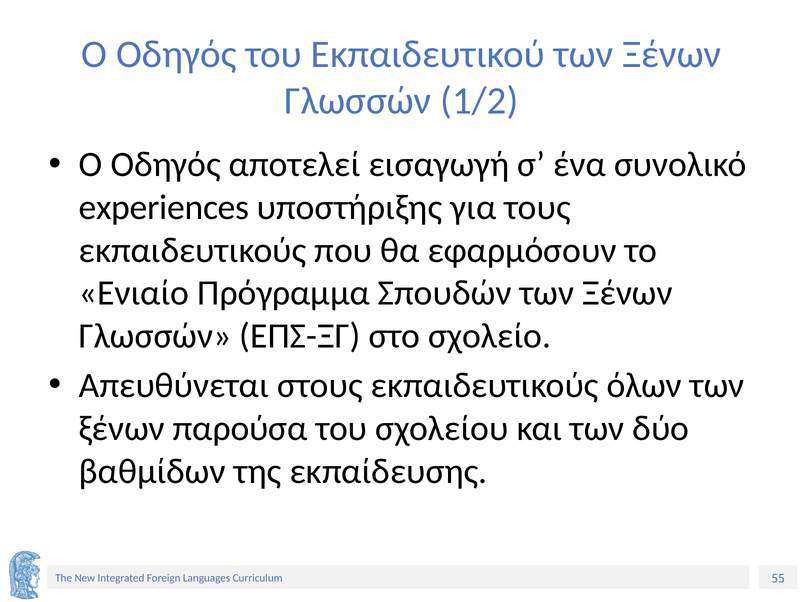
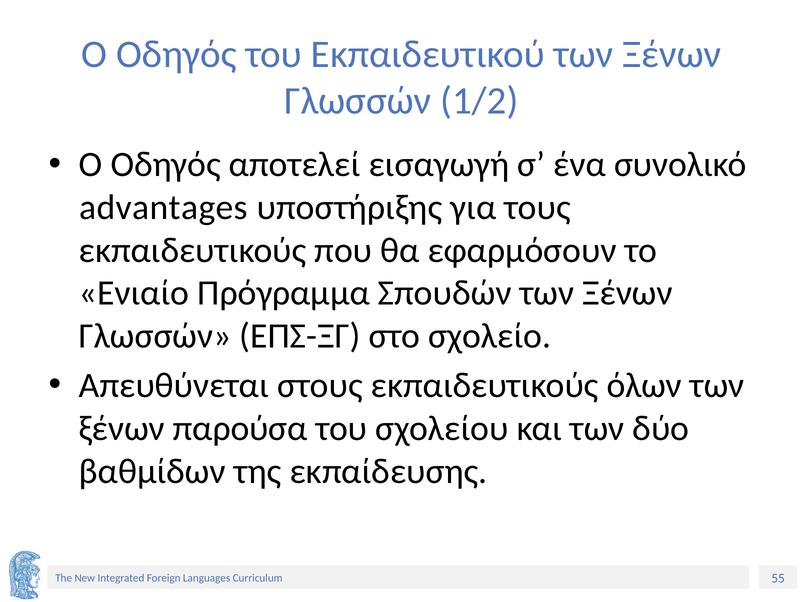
experiences: experiences -> advantages
